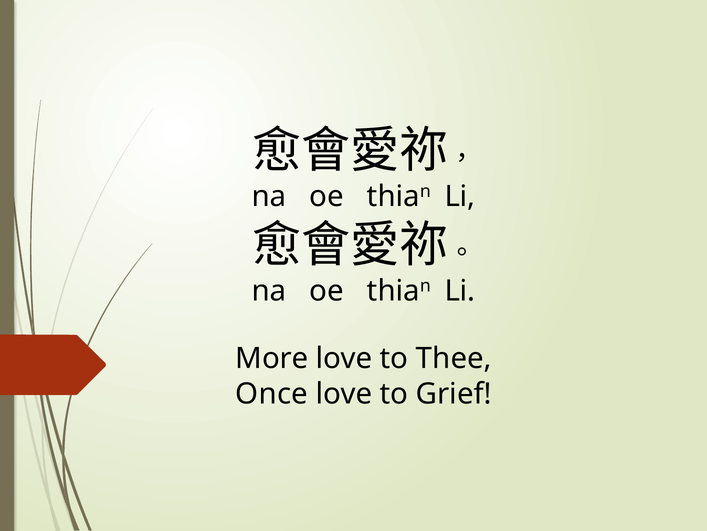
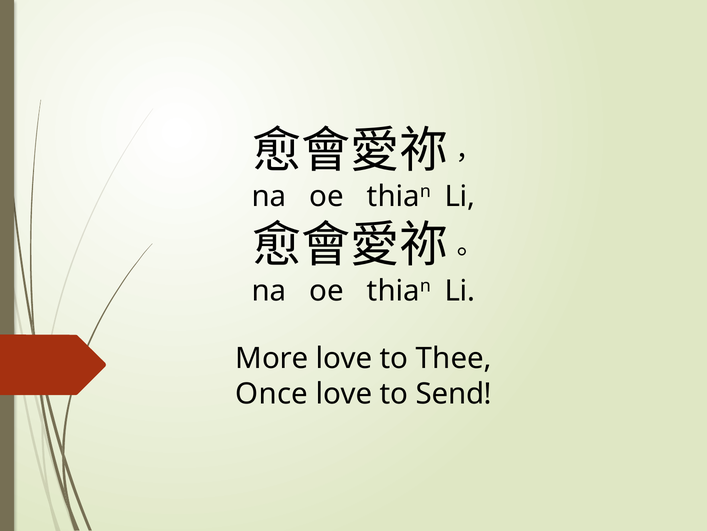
Grief: Grief -> Send
